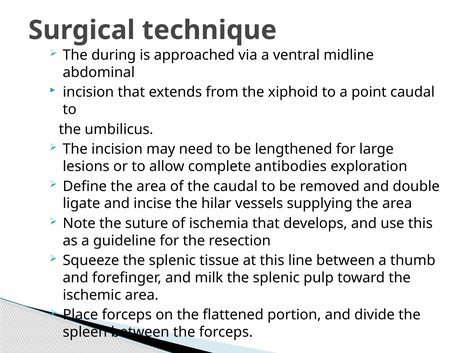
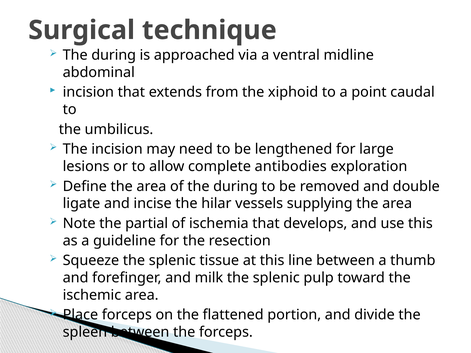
of the caudal: caudal -> during
suture: suture -> partial
